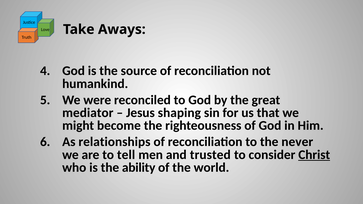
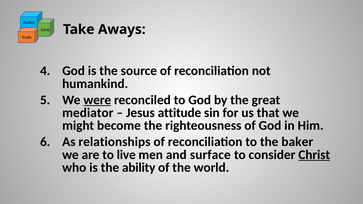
were underline: none -> present
shaping: shaping -> attitude
never: never -> baker
tell: tell -> live
trusted: trusted -> surface
